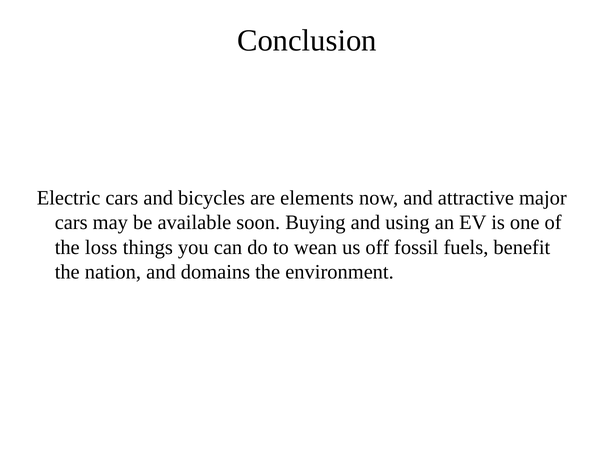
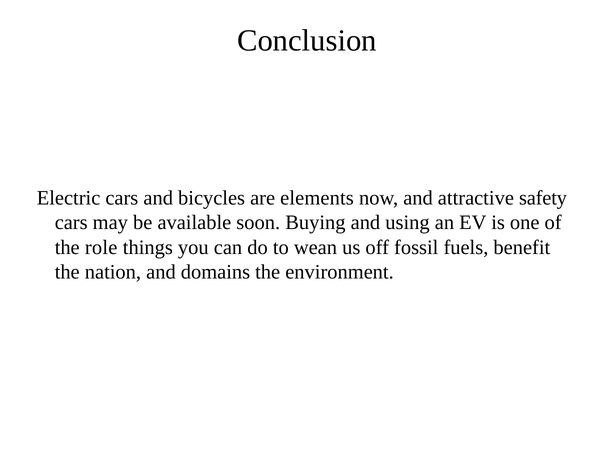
major: major -> safety
loss: loss -> role
